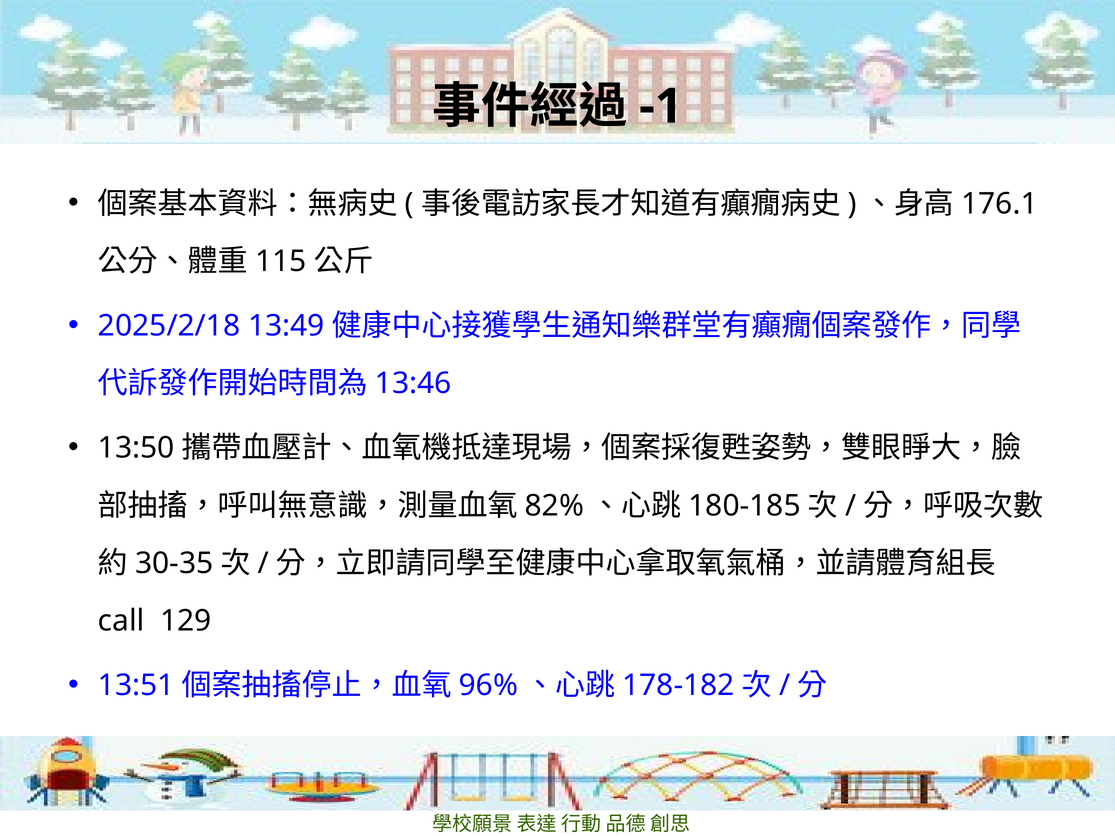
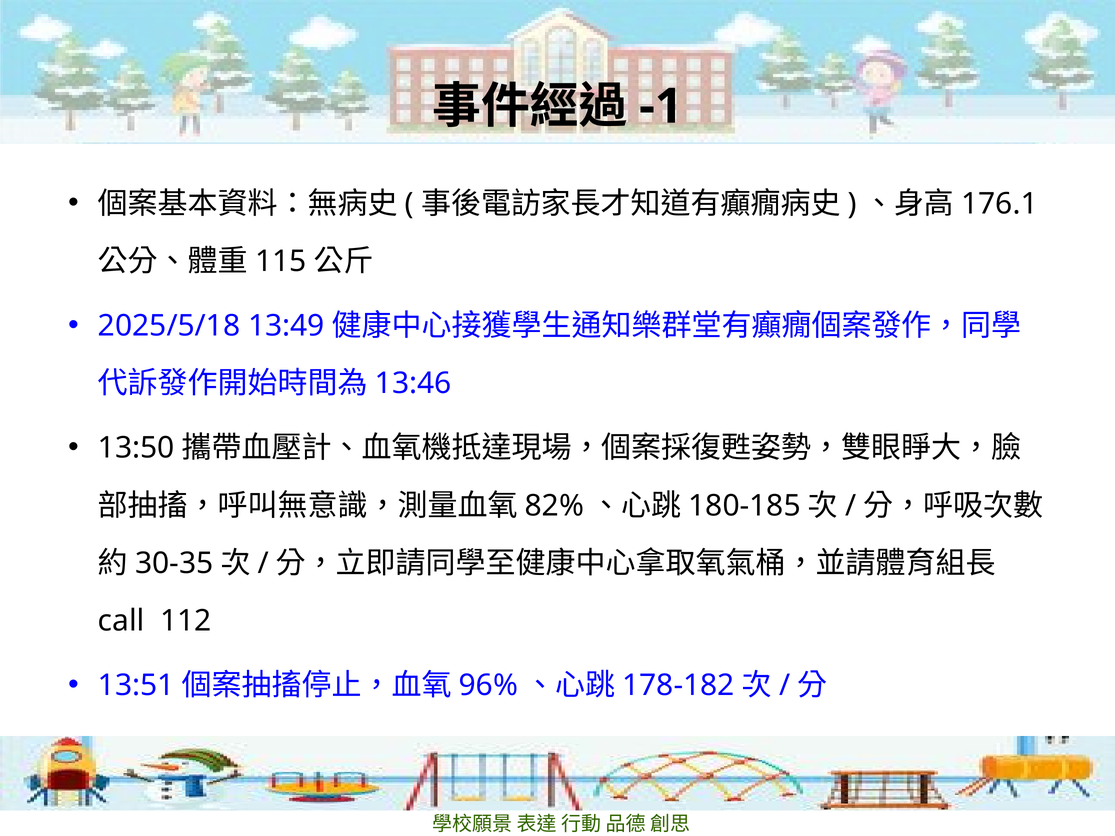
2025/2/18: 2025/2/18 -> 2025/5/18
129: 129 -> 112
